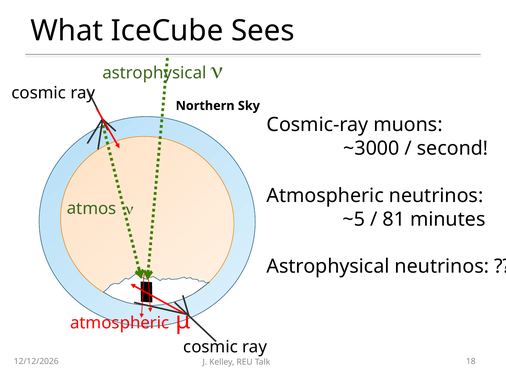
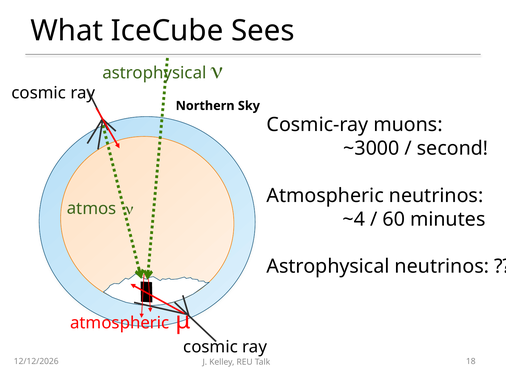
~5: ~5 -> ~4
81: 81 -> 60
